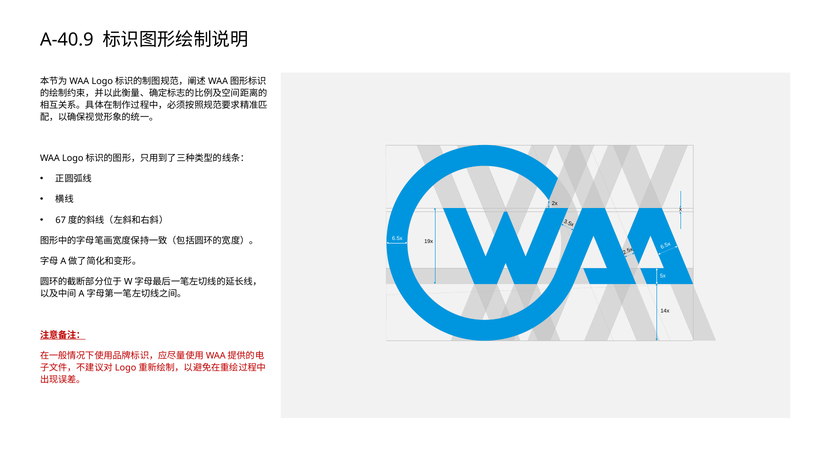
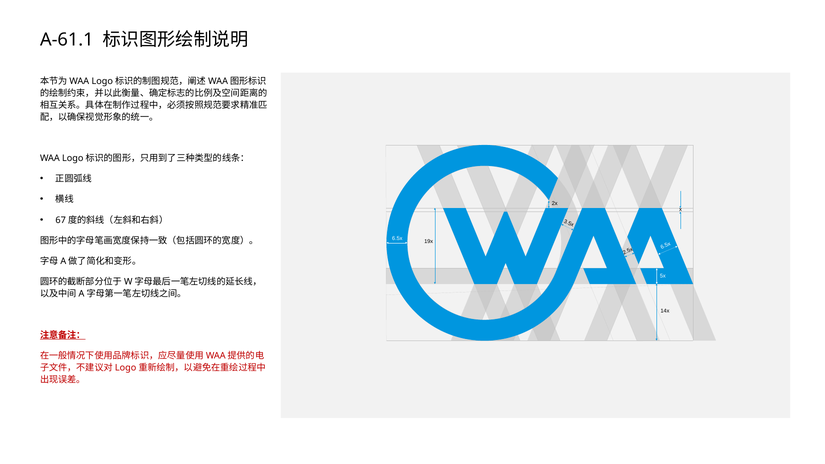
A-40.9: A-40.9 -> A-61.1
